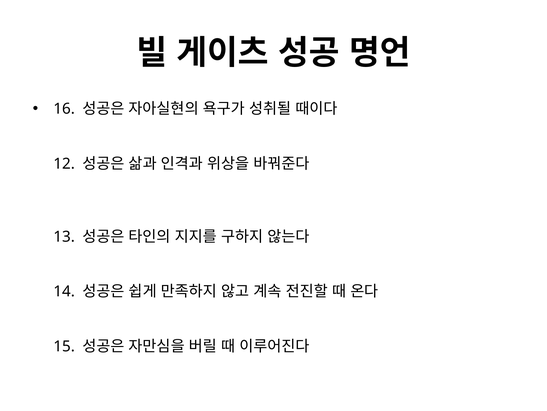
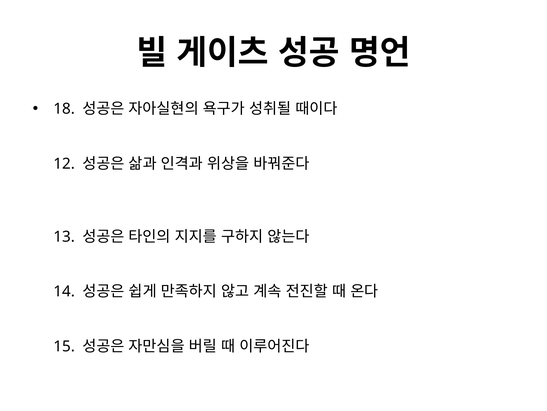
16: 16 -> 18
